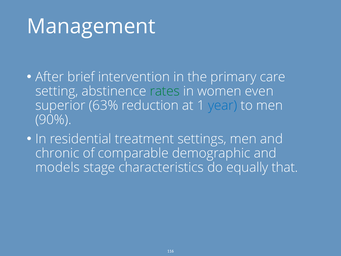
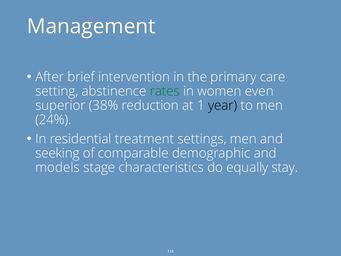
63%: 63% -> 38%
year colour: blue -> black
90%: 90% -> 24%
chronic: chronic -> seeking
that: that -> stay
